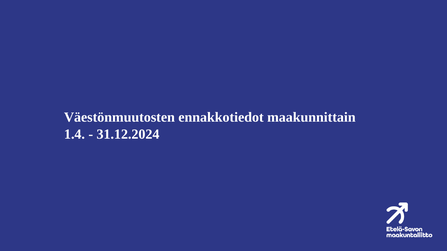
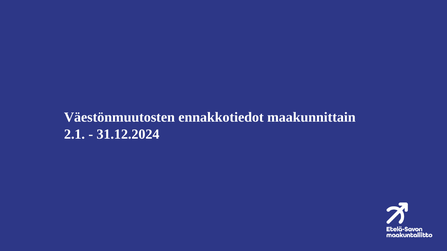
1.4: 1.4 -> 2.1
